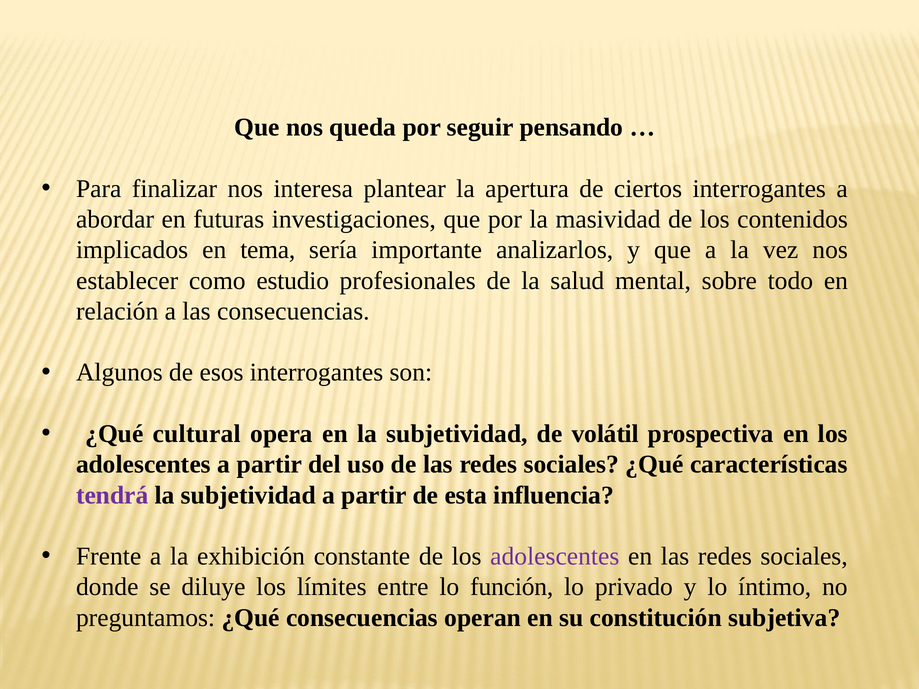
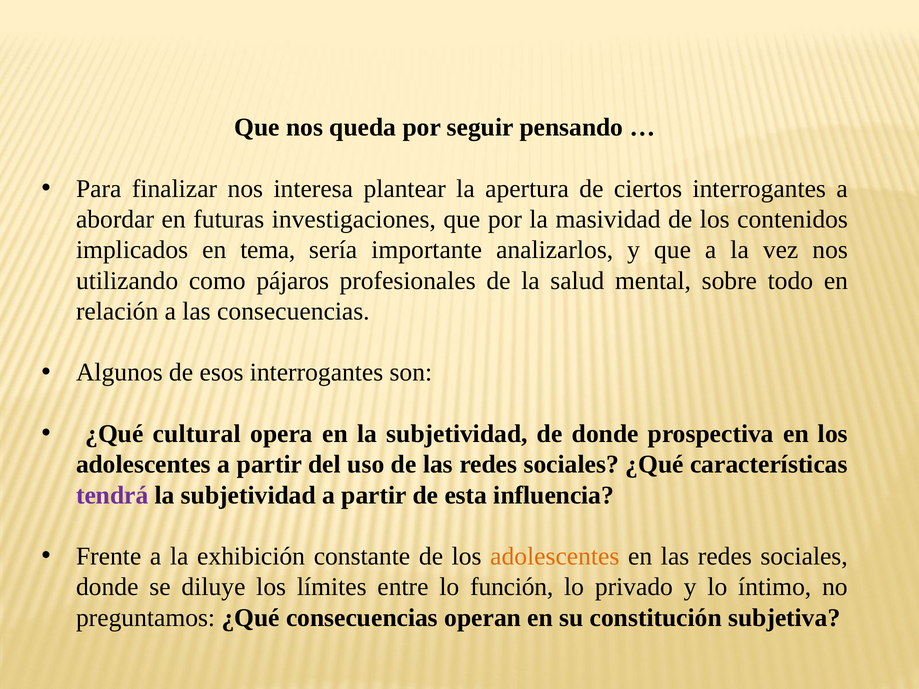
establecer: establecer -> utilizando
estudio: estudio -> pájaros
de volátil: volátil -> donde
adolescentes at (555, 557) colour: purple -> orange
